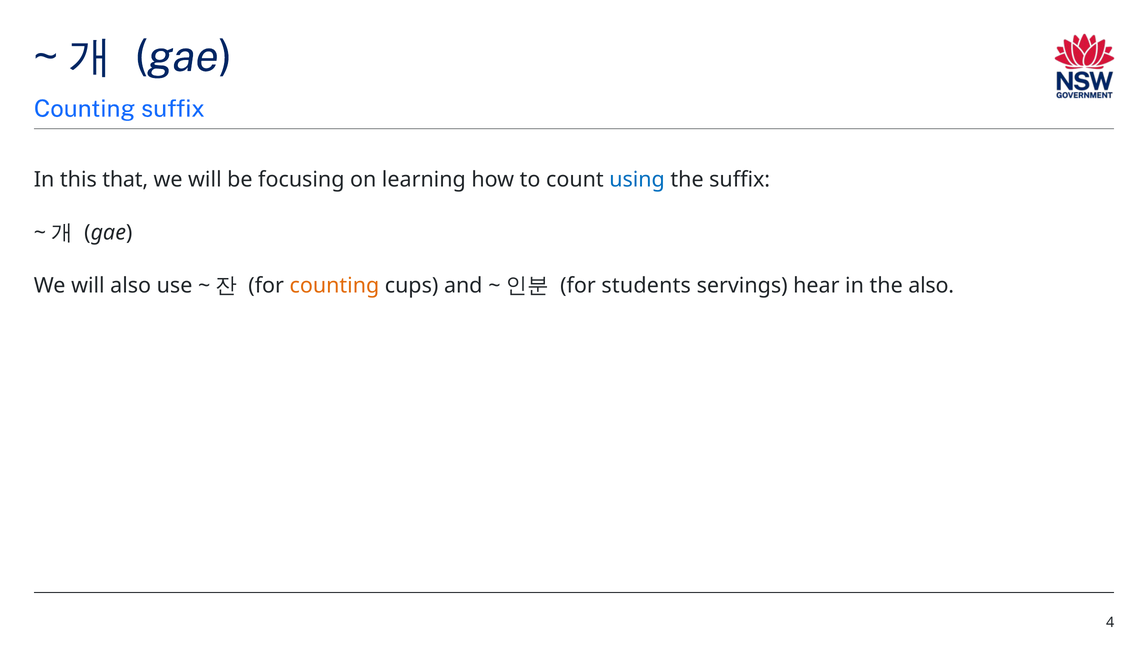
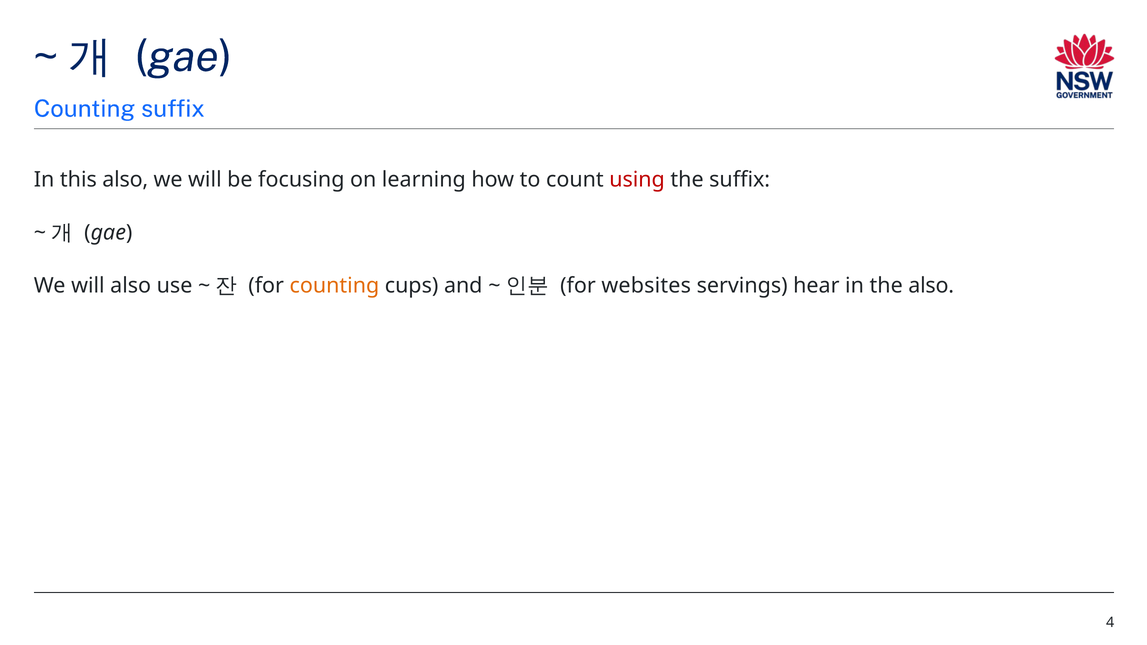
this that: that -> also
using colour: blue -> red
students: students -> websites
